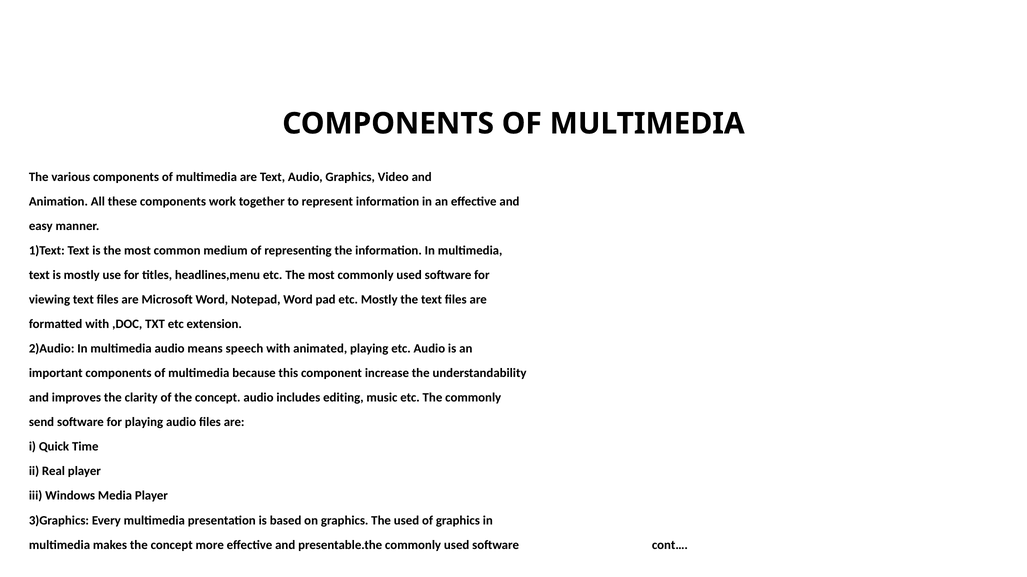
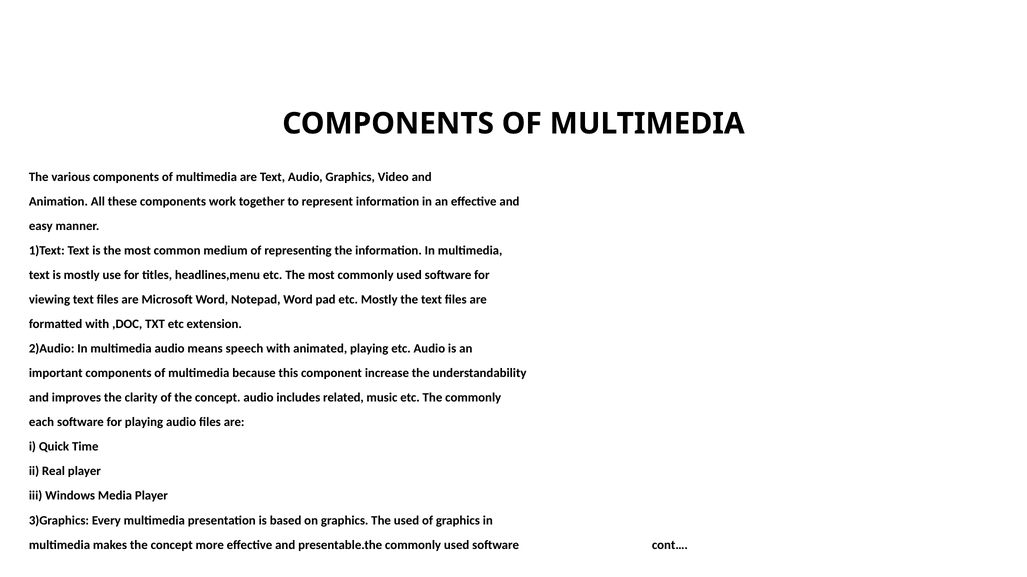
editing: editing -> related
send: send -> each
